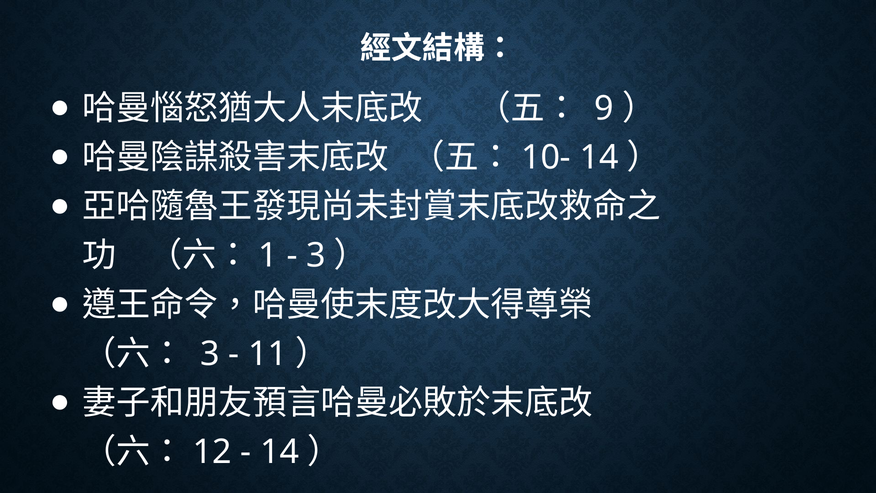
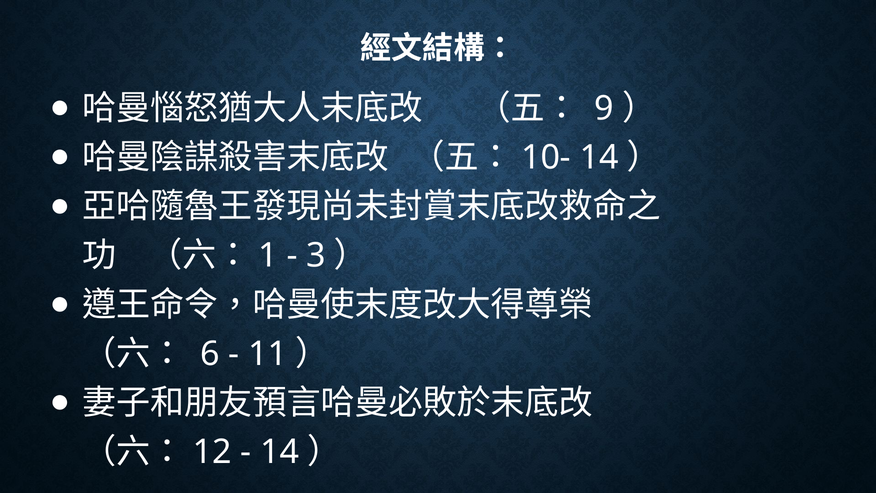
3 at (210, 354): 3 -> 6
